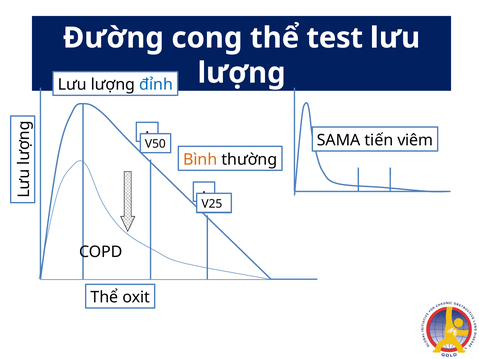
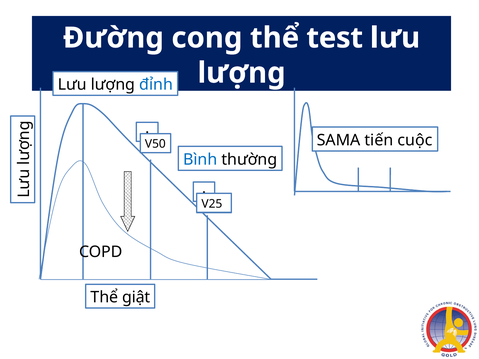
viêm: viêm -> cuộc
Bình colour: orange -> blue
oxit: oxit -> giật
